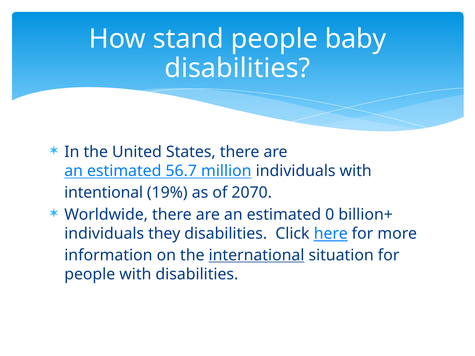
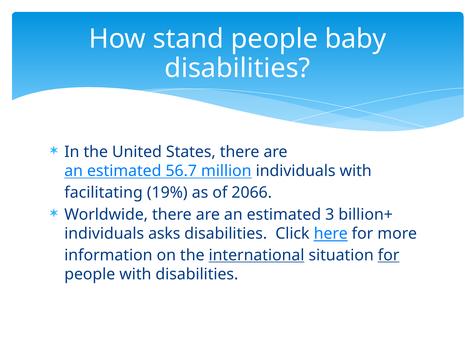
intentional: intentional -> facilitating
2070: 2070 -> 2066
0: 0 -> 3
they: they -> asks
for at (389, 255) underline: none -> present
